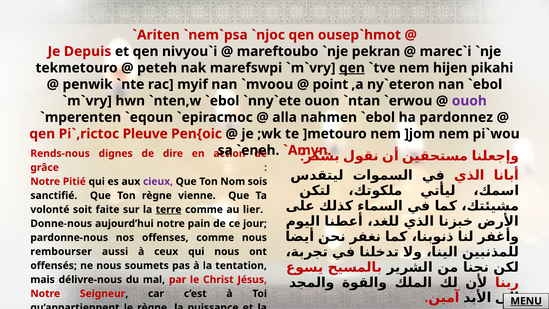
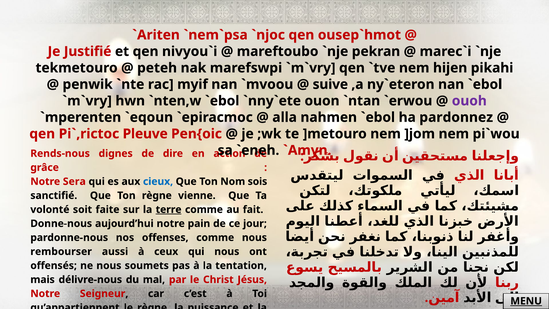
Depuis: Depuis -> Justifié
qen at (352, 68) underline: present -> none
point: point -> suive
Pitié: Pitié -> Sera
cieux colour: purple -> blue
lier: lier -> fait
